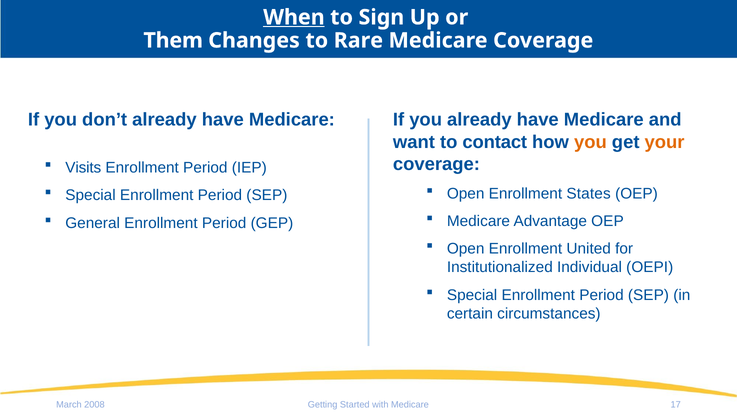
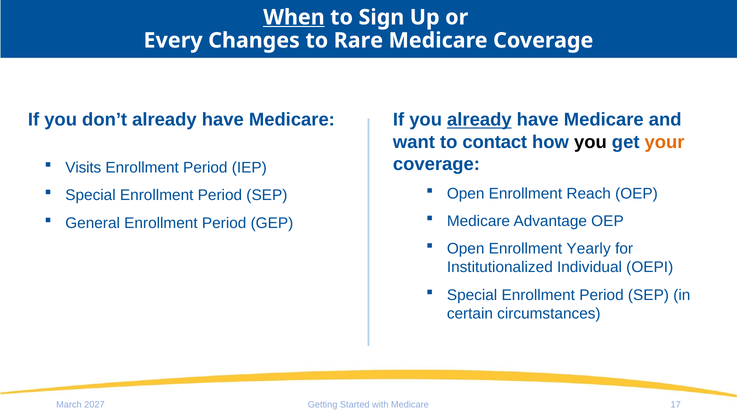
Them: Them -> Every
already at (479, 120) underline: none -> present
you at (590, 142) colour: orange -> black
States: States -> Reach
United: United -> Yearly
2008: 2008 -> 2027
